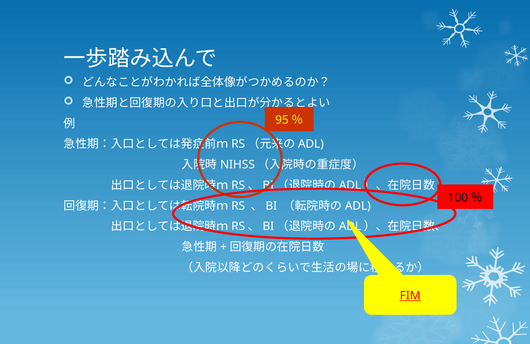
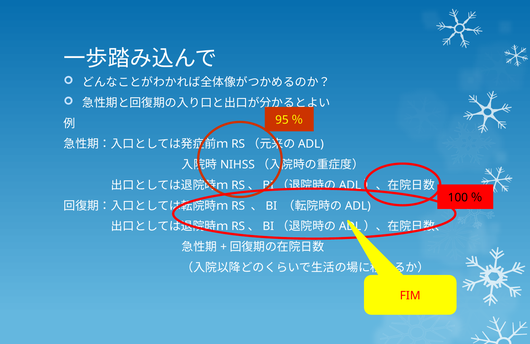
FIM underline: present -> none
